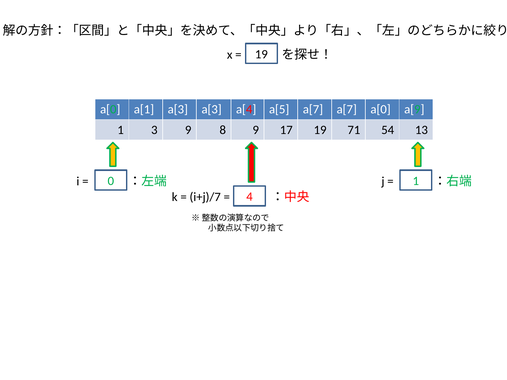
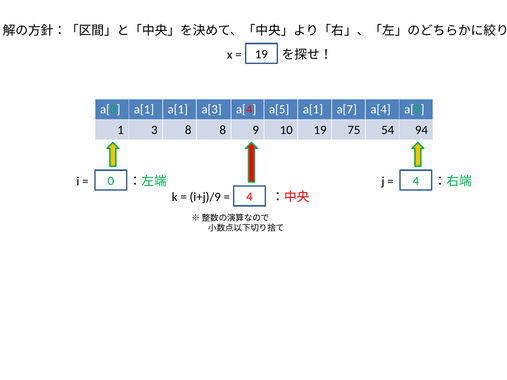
a[1 a[3: a[3 -> a[1
a[5 a[7: a[7 -> a[1
a[7 a[0: a[0 -> a[4
3 9: 9 -> 8
17: 17 -> 10
71: 71 -> 75
13: 13 -> 94
1 at (416, 181): 1 -> 4
i+j)/7: i+j)/7 -> i+j)/9
